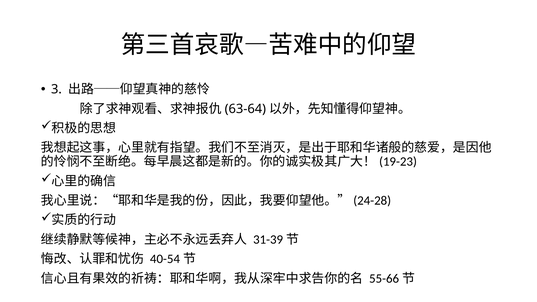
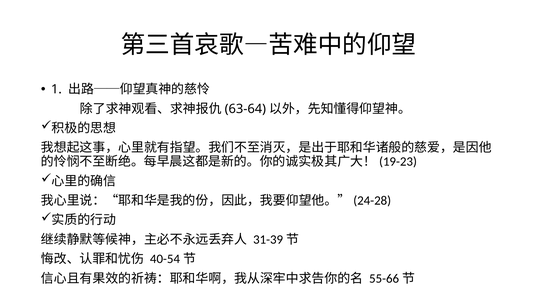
3: 3 -> 1
